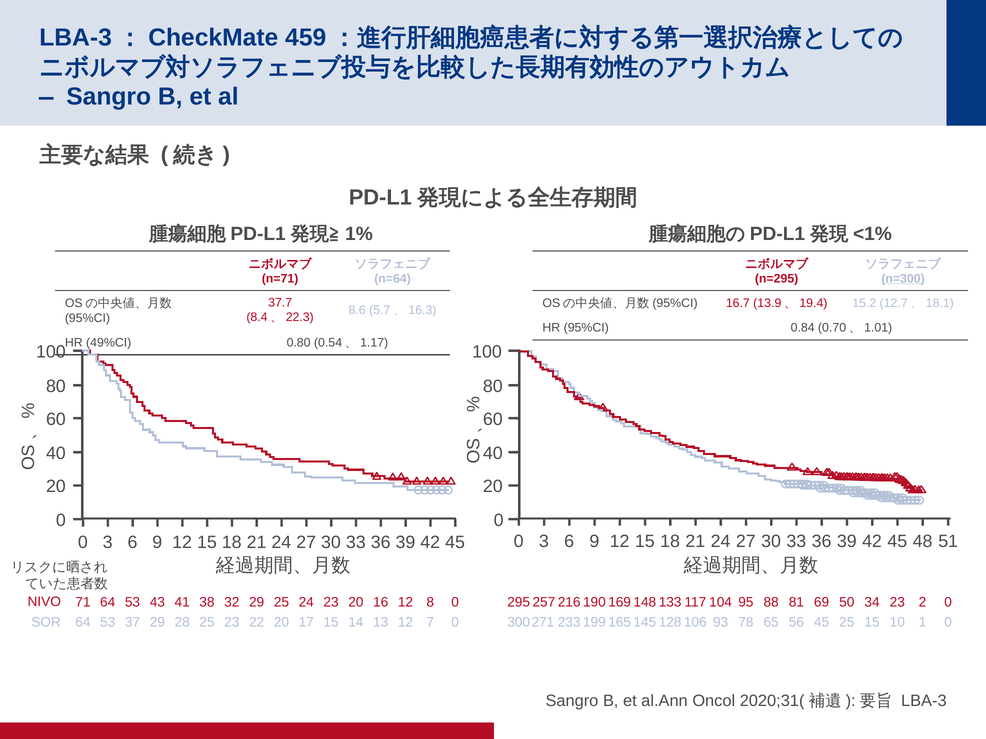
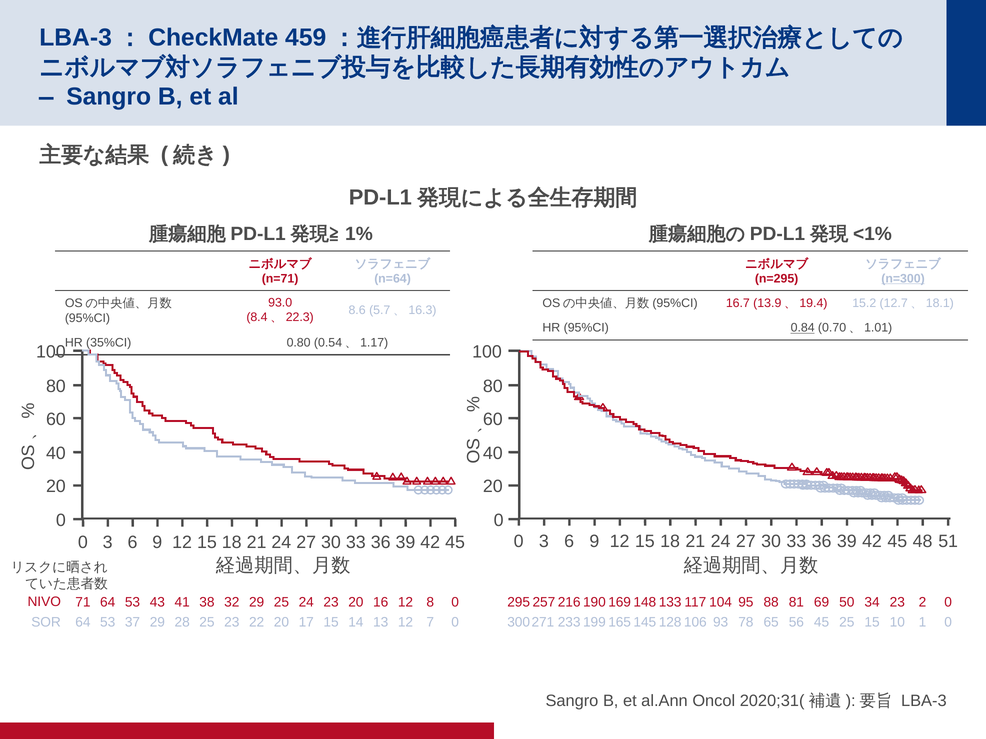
37.7: 37.7 -> 93.0
0.84 underline: none -> present
49%CI: 49%CI -> 35%CI
